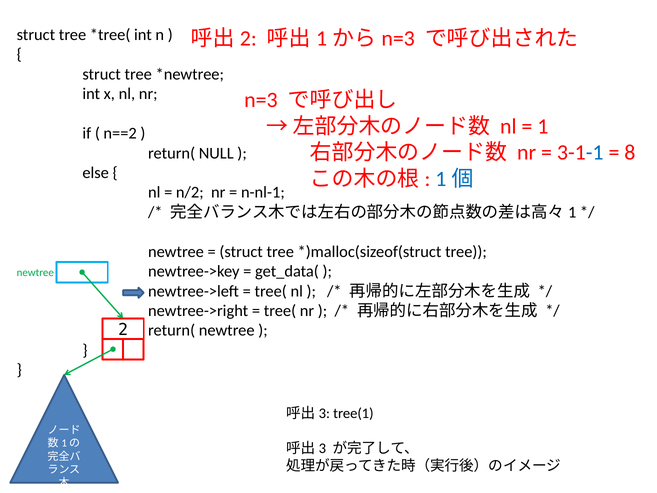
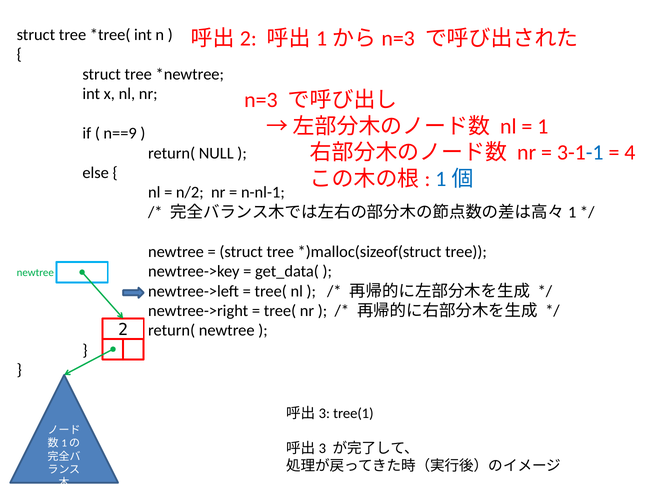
n==2: n==2 -> n==9
8: 8 -> 4
